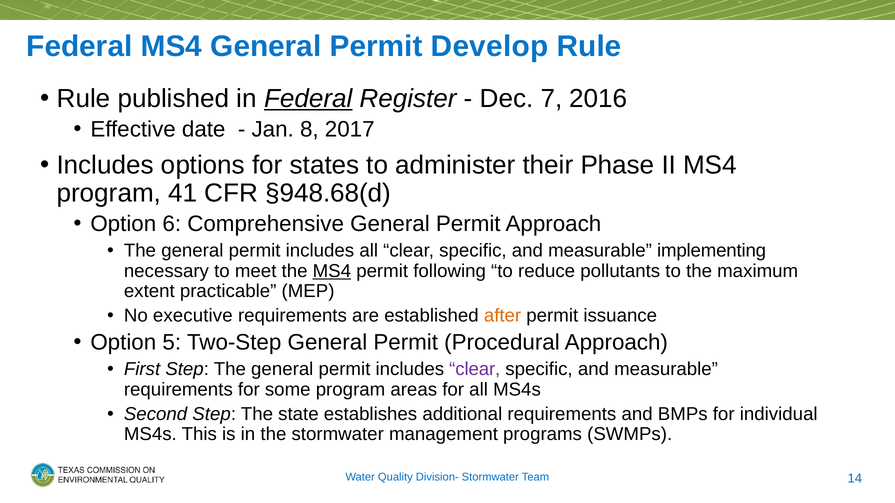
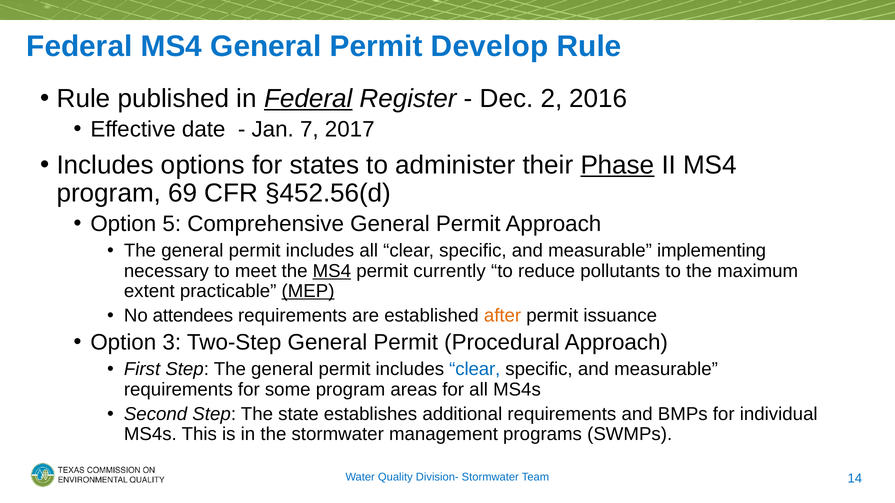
7: 7 -> 2
8: 8 -> 7
Phase underline: none -> present
41: 41 -> 69
§948.68(d: §948.68(d -> §452.56(d
6: 6 -> 5
following: following -> currently
MEP underline: none -> present
executive: executive -> attendees
5: 5 -> 3
clear at (475, 370) colour: purple -> blue
